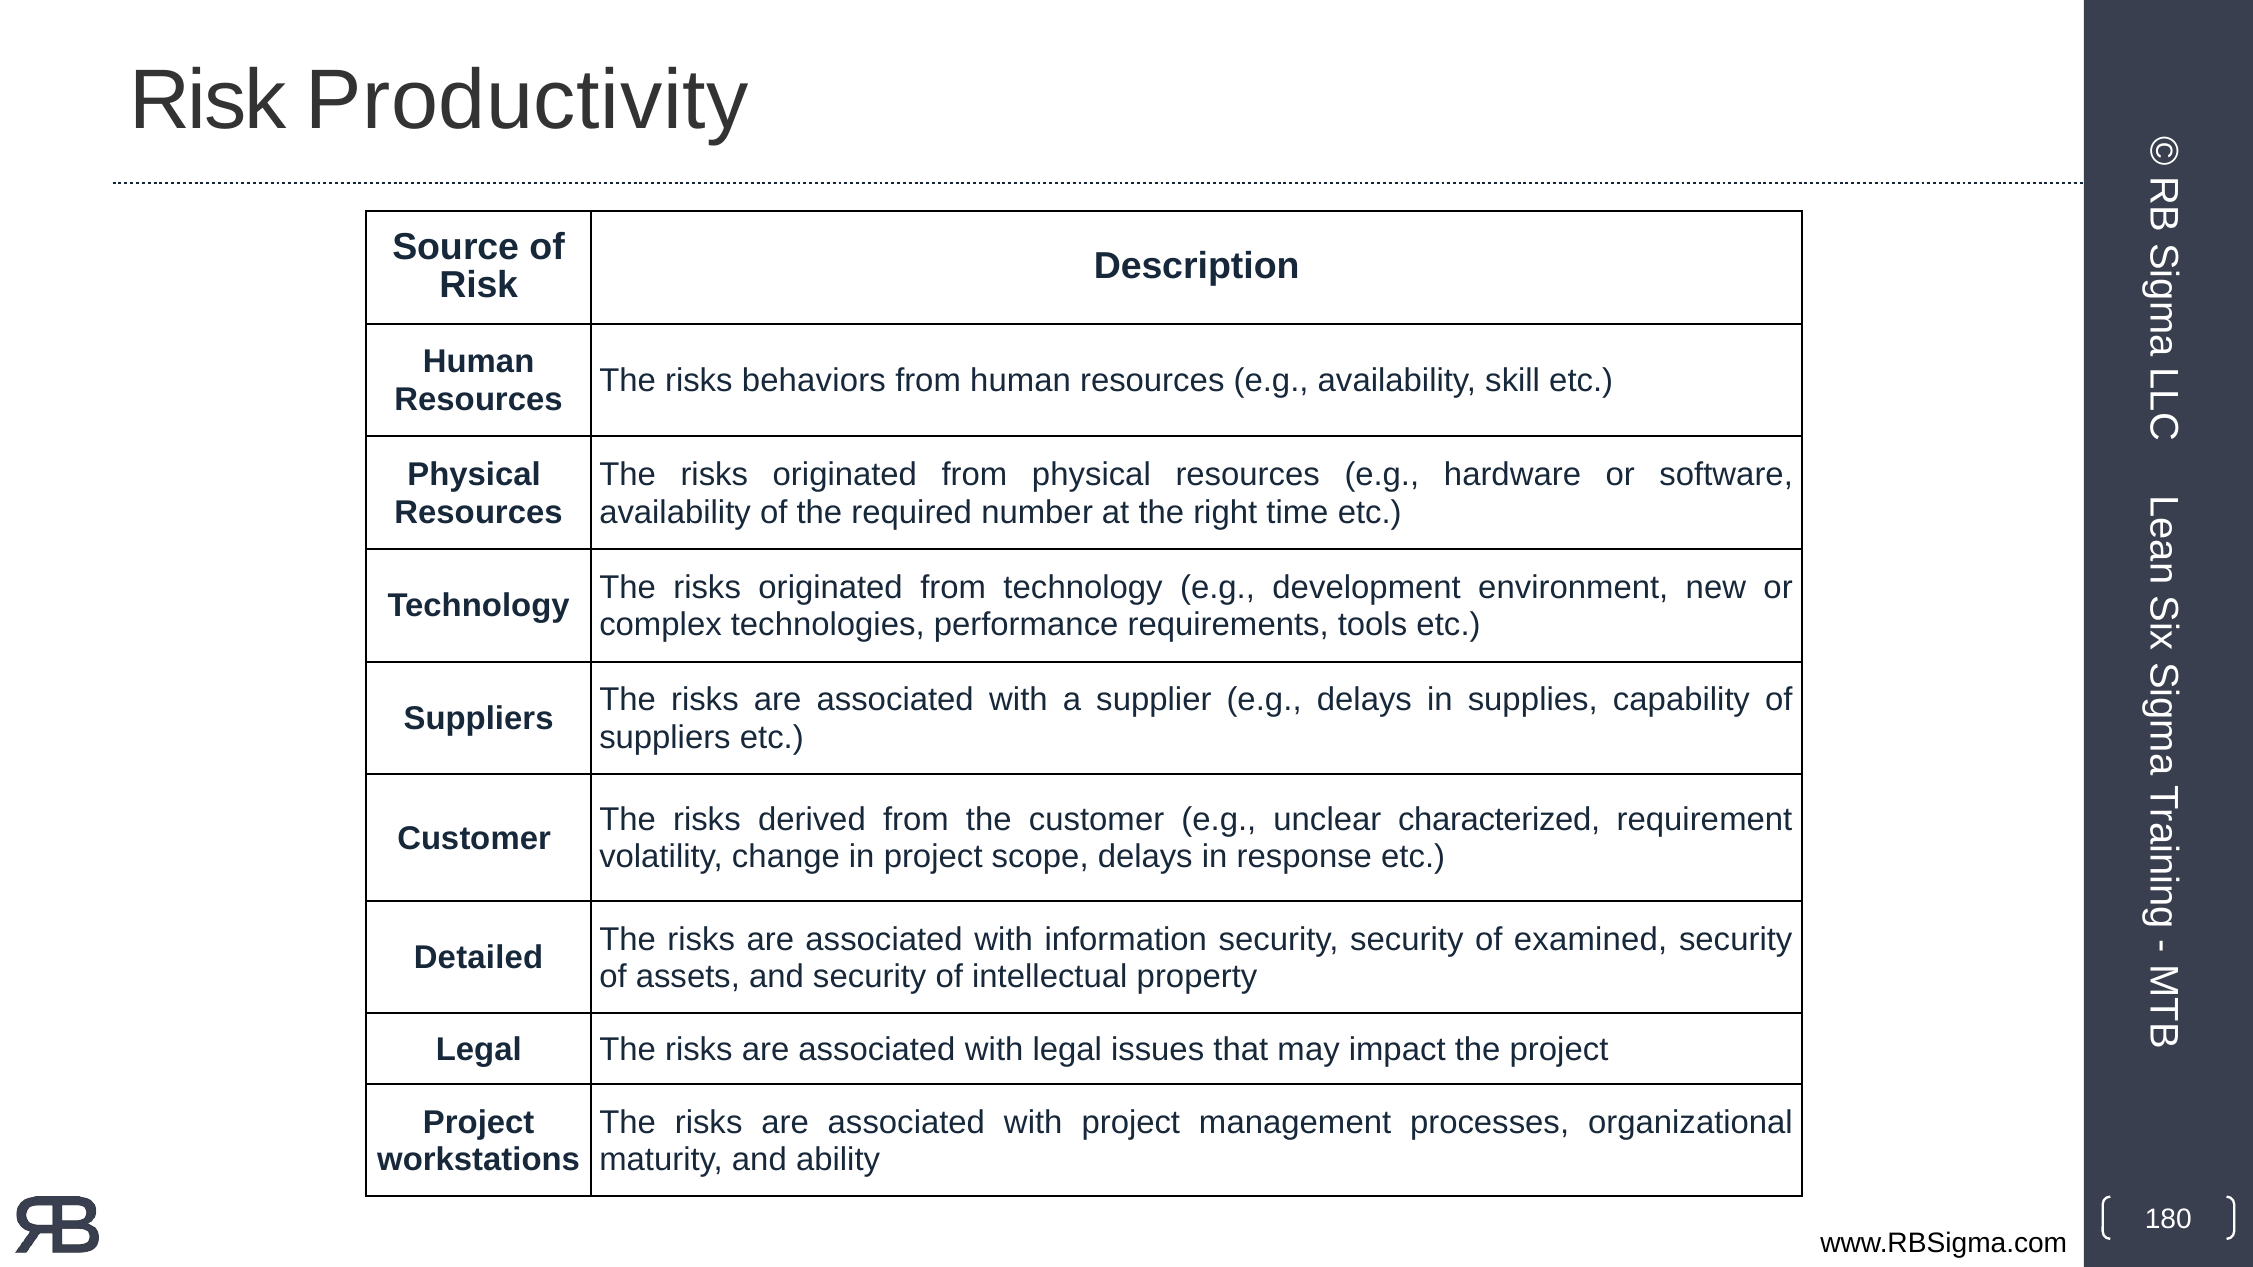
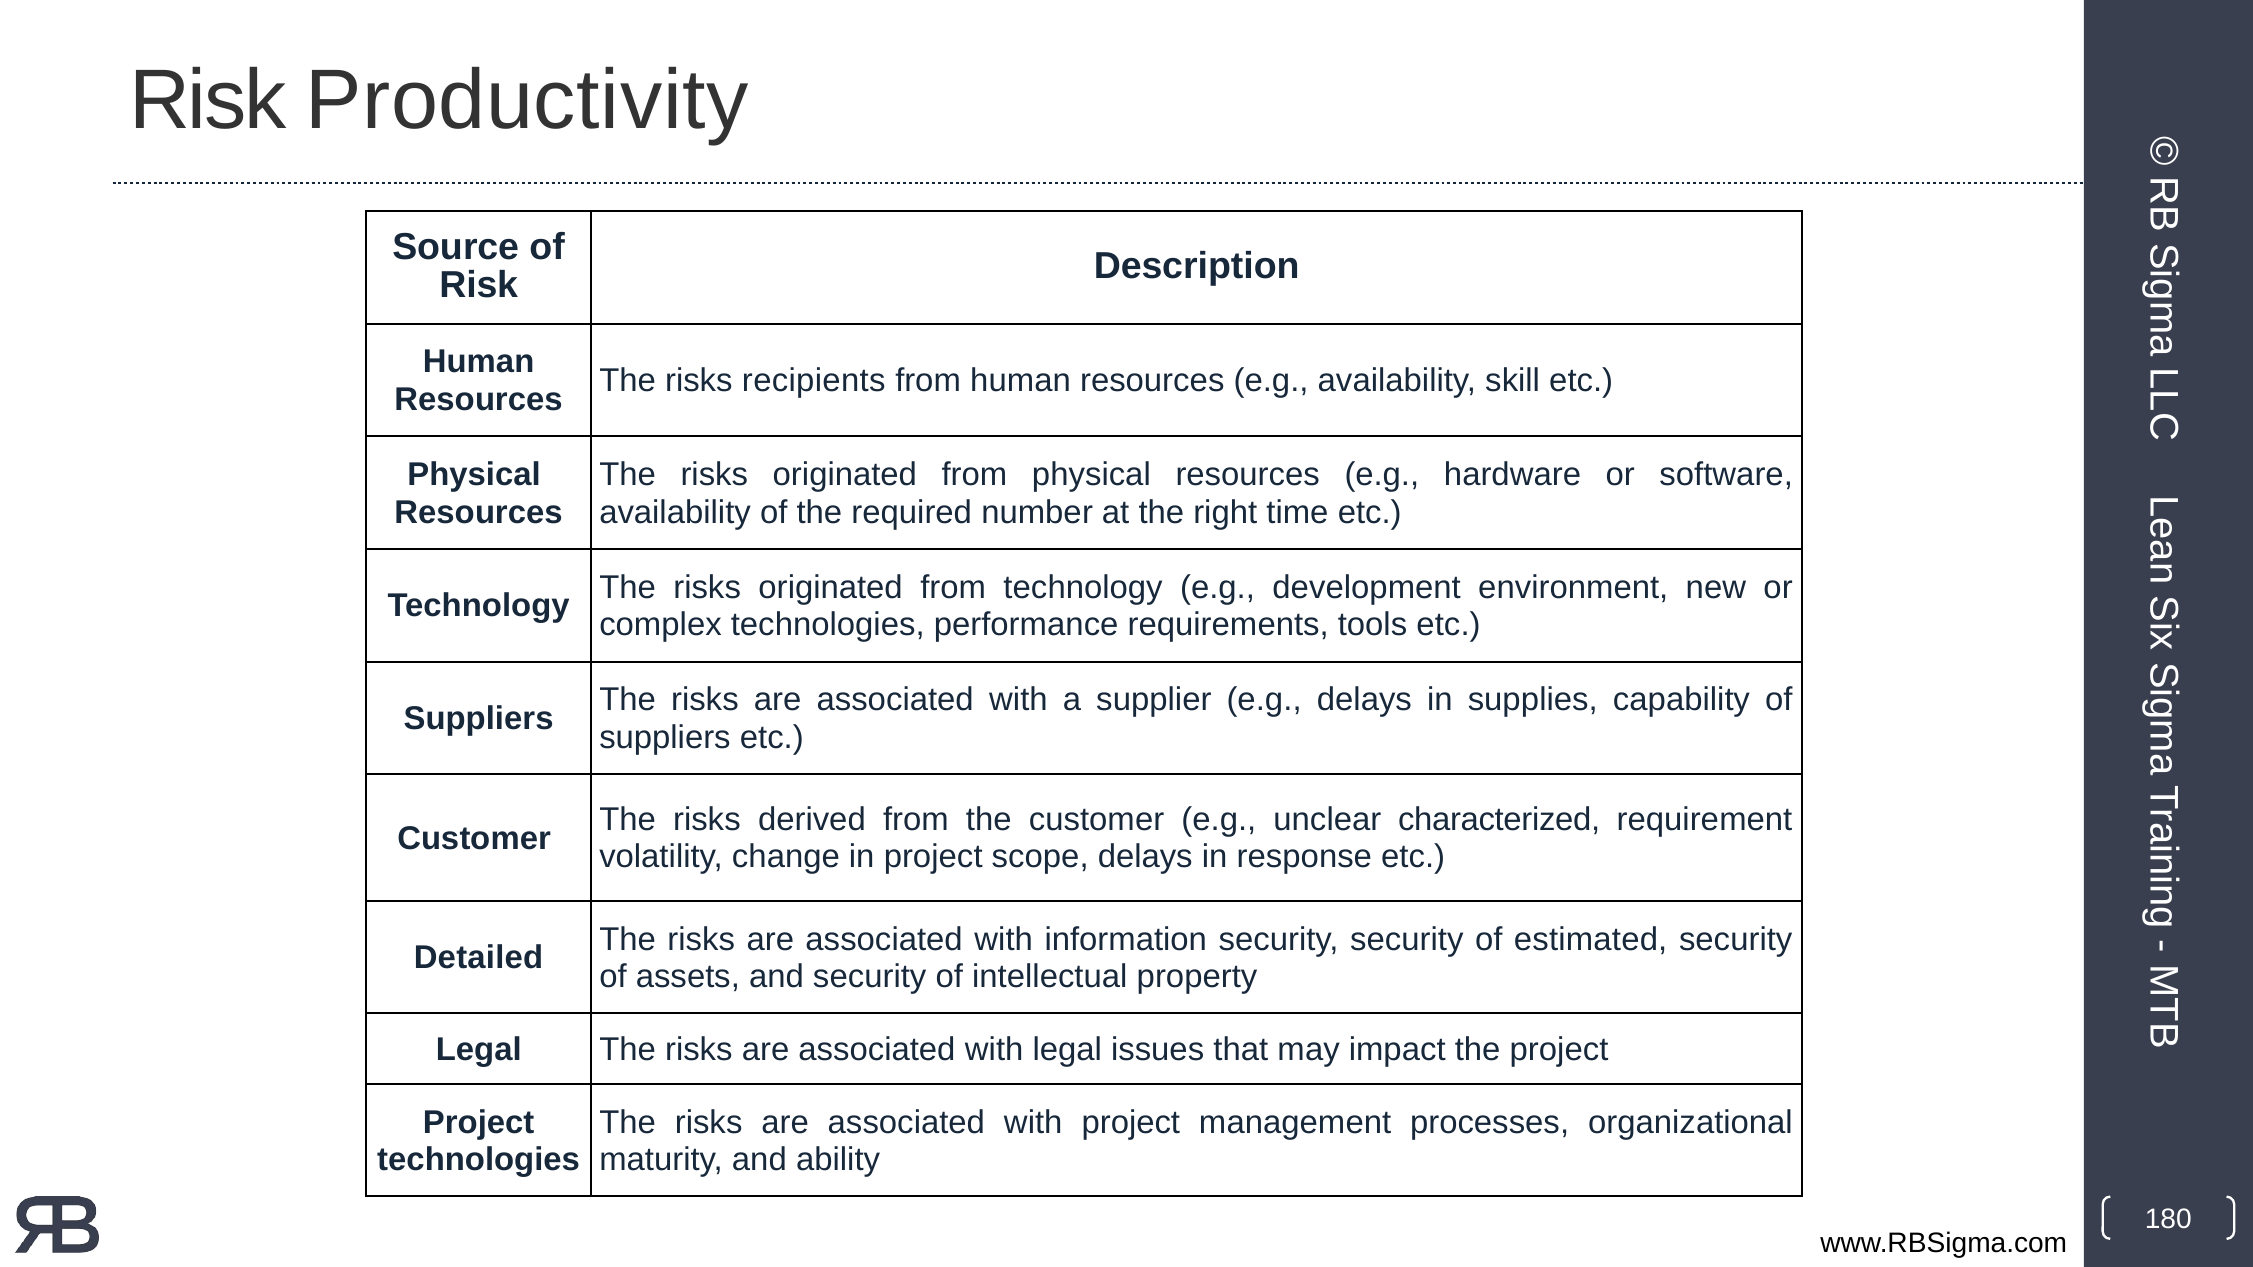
behaviors: behaviors -> recipients
examined: examined -> estimated
workstations at (479, 1160): workstations -> technologies
